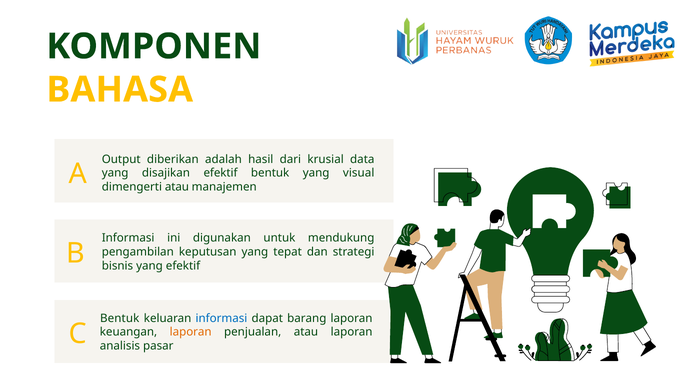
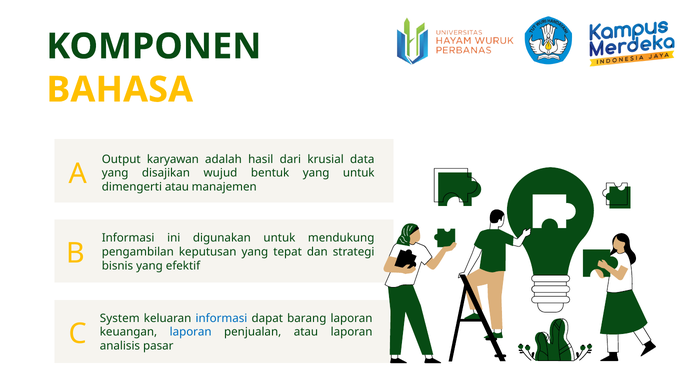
diberikan: diberikan -> karyawan
disajikan efektif: efektif -> wujud
yang visual: visual -> untuk
Bentuk at (120, 318): Bentuk -> System
laporan at (191, 332) colour: orange -> blue
